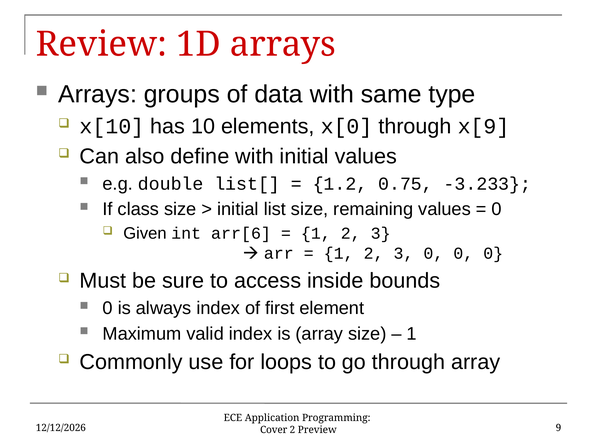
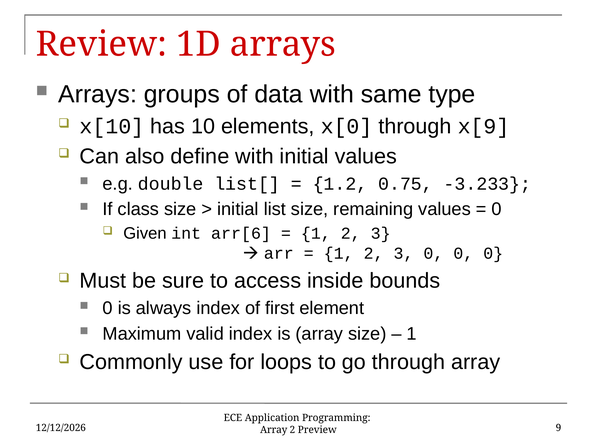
Cover at (274, 430): Cover -> Array
